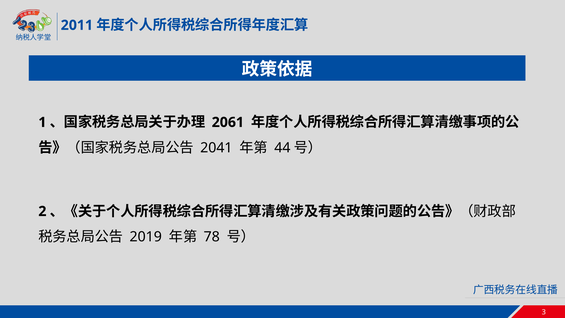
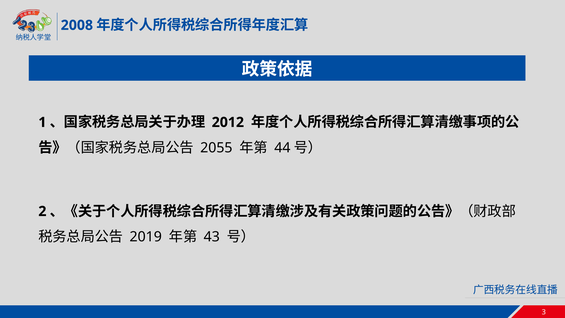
2011: 2011 -> 2008
2061: 2061 -> 2012
2041: 2041 -> 2055
78: 78 -> 43
